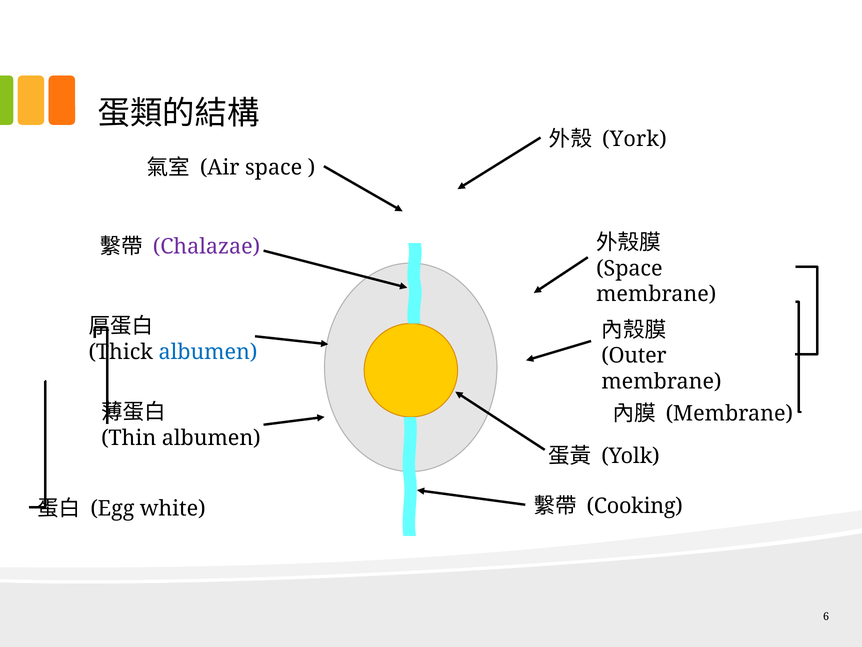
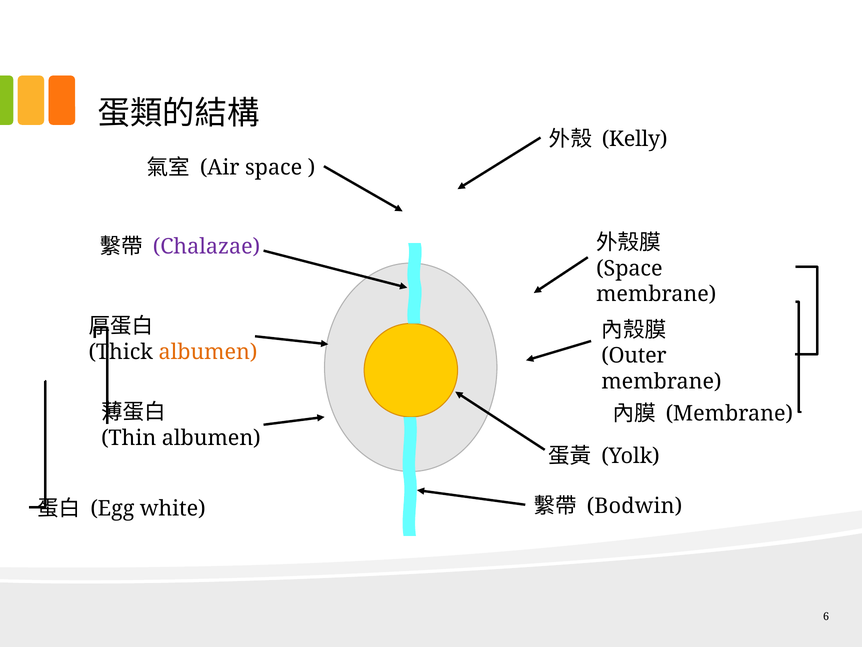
York: York -> Kelly
albumen at (208, 352) colour: blue -> orange
Cooking: Cooking -> Bodwin
